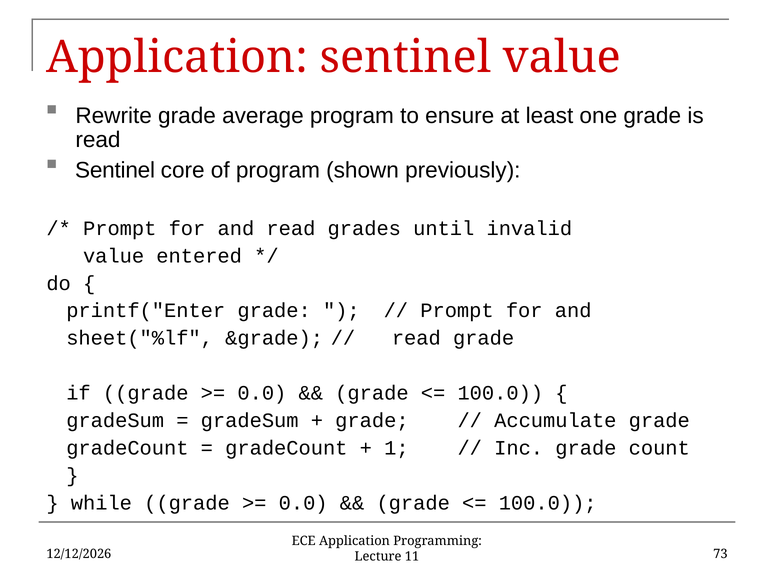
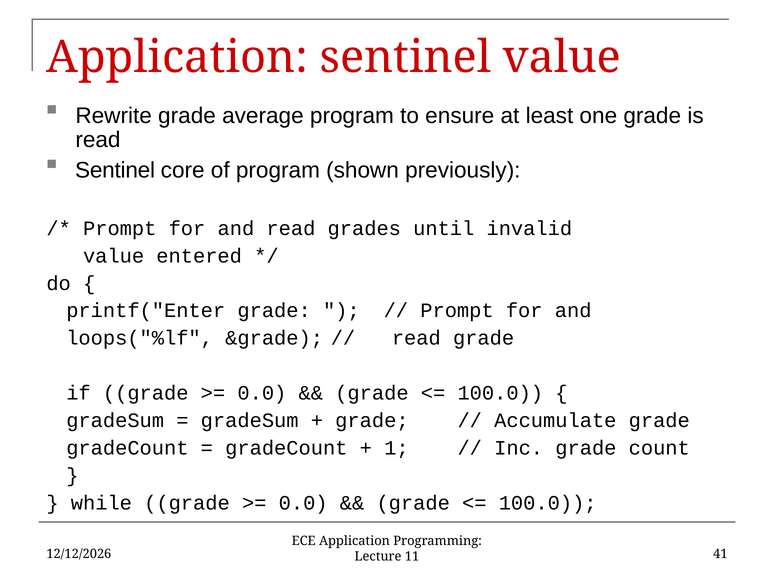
sheet("%lf: sheet("%lf -> loops("%lf
73: 73 -> 41
